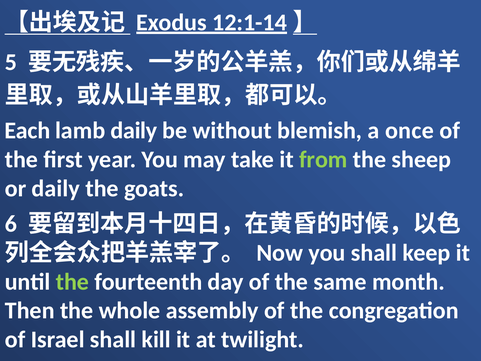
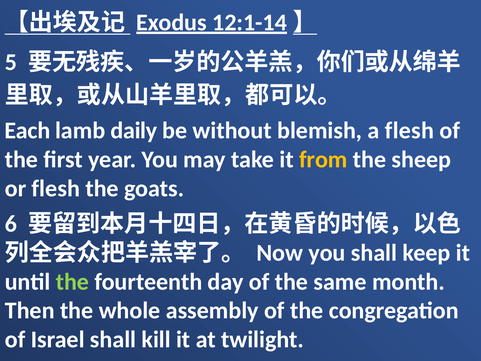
a once: once -> flesh
from colour: light green -> yellow
or daily: daily -> flesh
